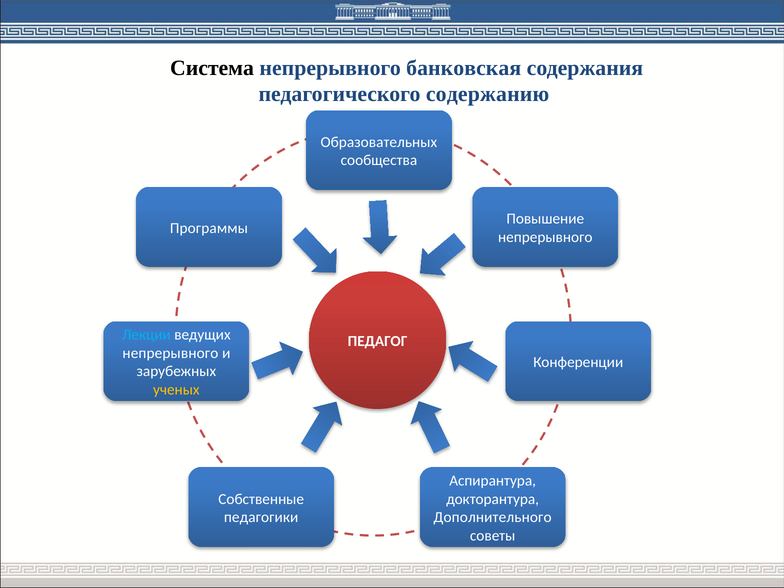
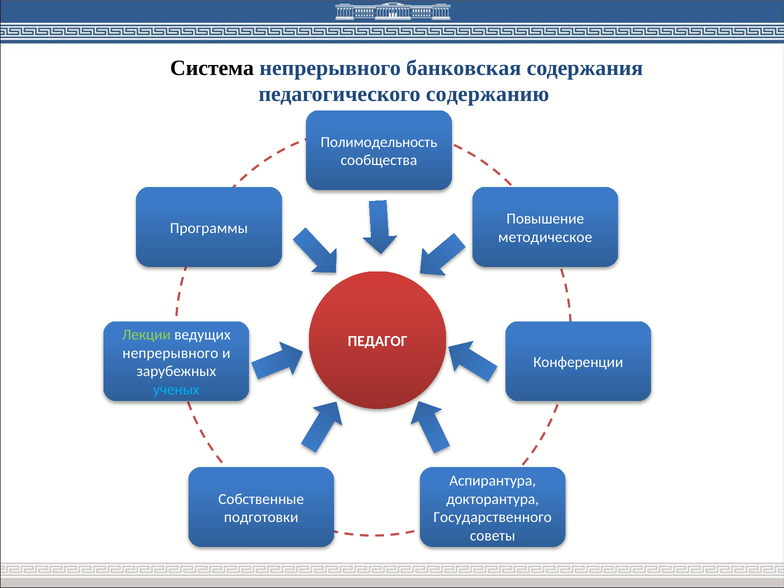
Образовательных: Образовательных -> Полимодельность
непрерывного at (545, 237): непрерывного -> методическое
Лекции colour: light blue -> light green
ученых colour: yellow -> light blue
педагогики: педагогики -> подготовки
Дополнительного: Дополнительного -> Государственного
